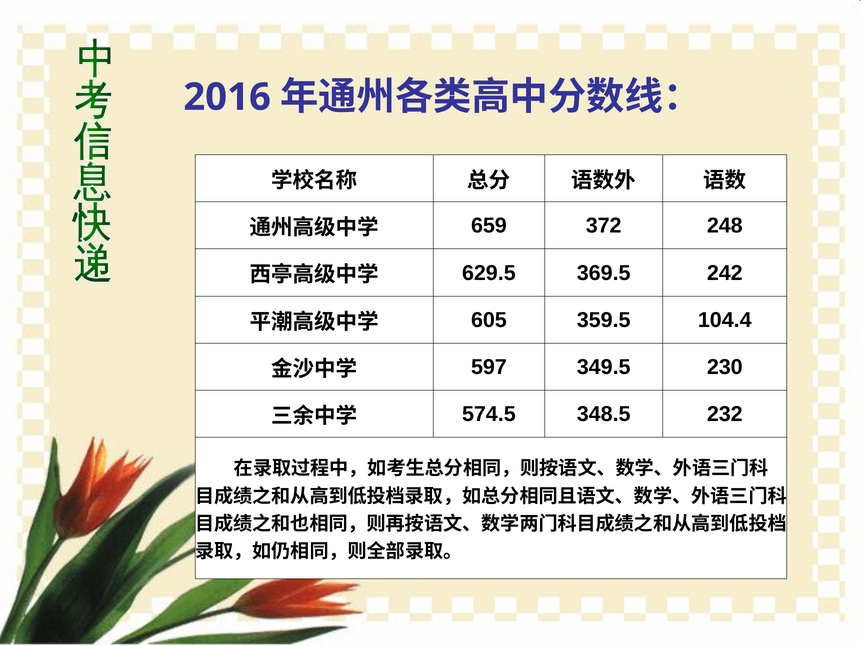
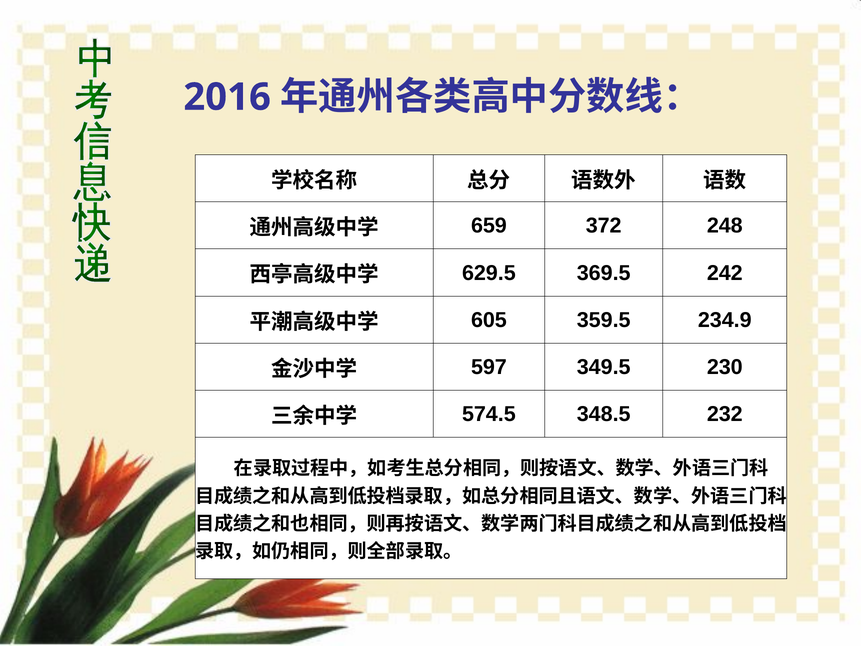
104.4: 104.4 -> 234.9
